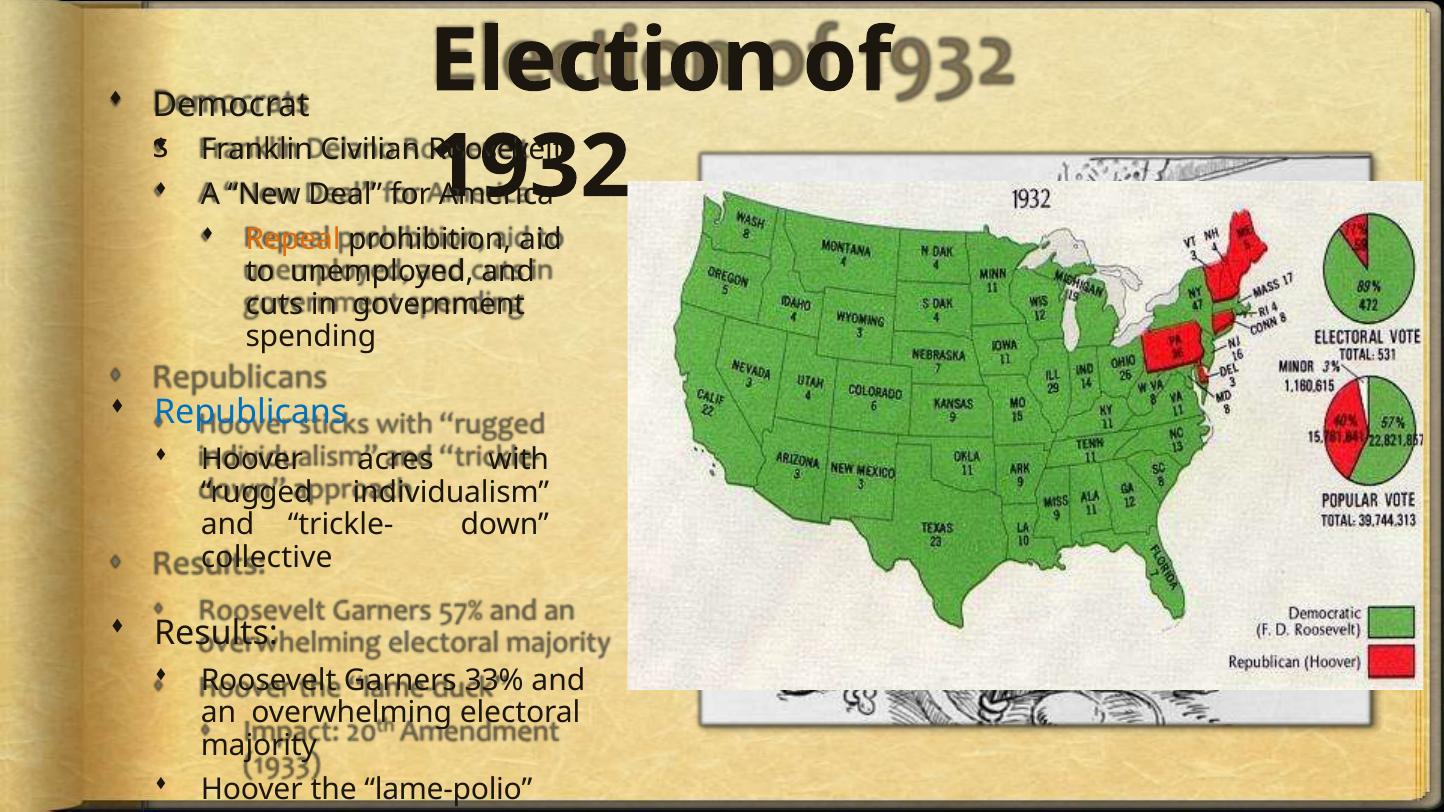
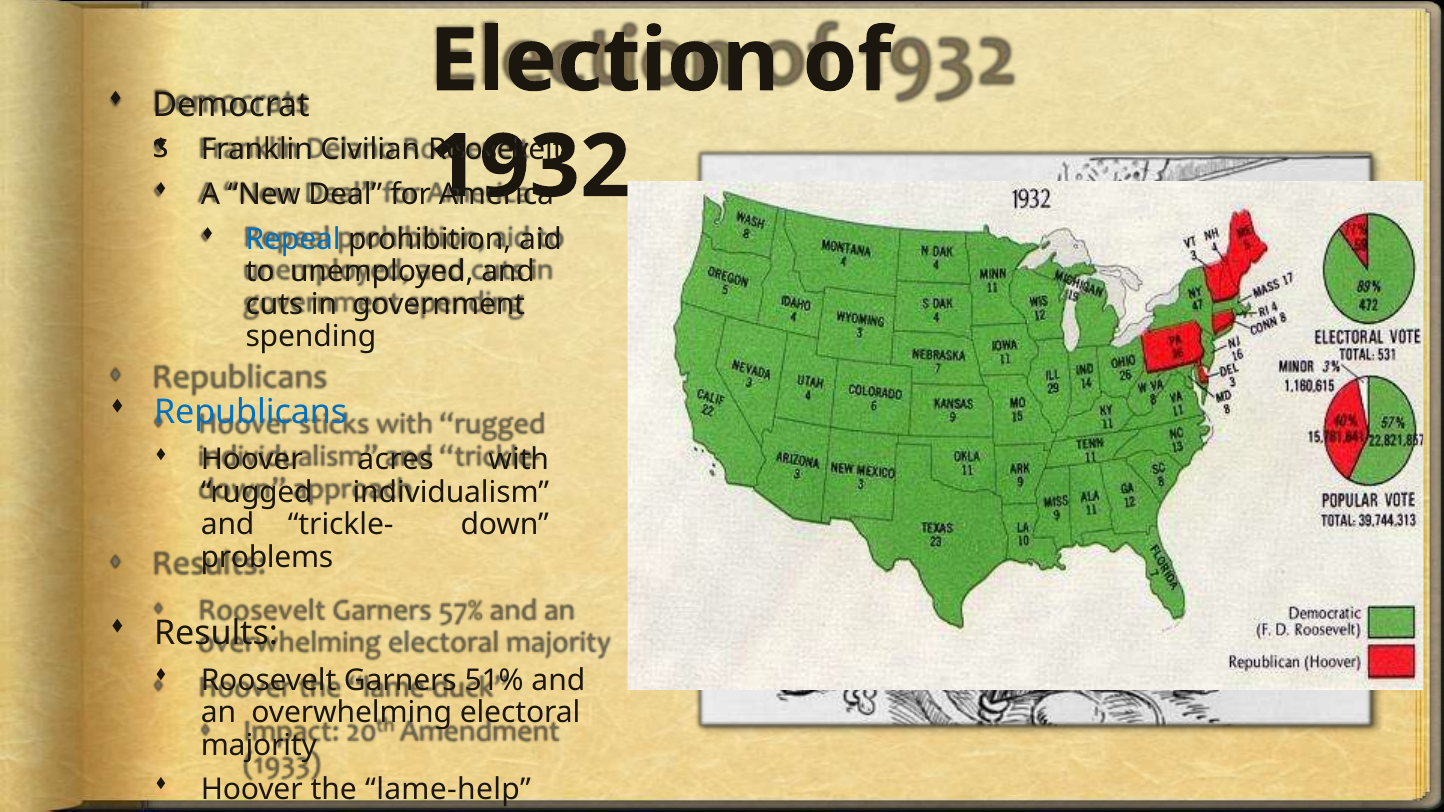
Repeal colour: orange -> blue
collective: collective -> problems
33%: 33% -> 51%
lame-polio: lame-polio -> lame-help
